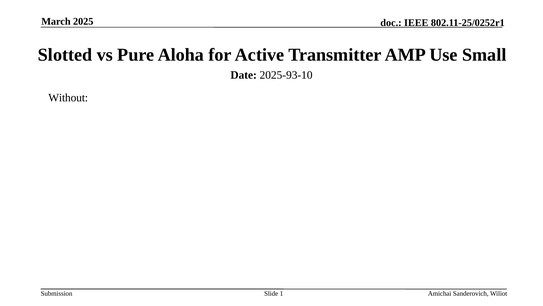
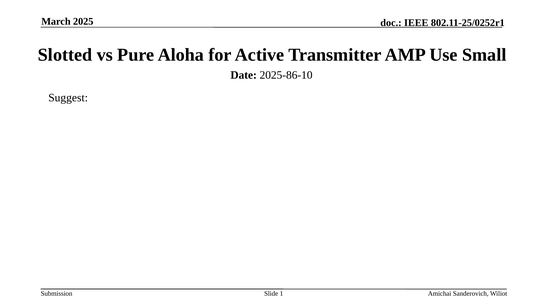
2025-93-10: 2025-93-10 -> 2025-86-10
Without: Without -> Suggest
